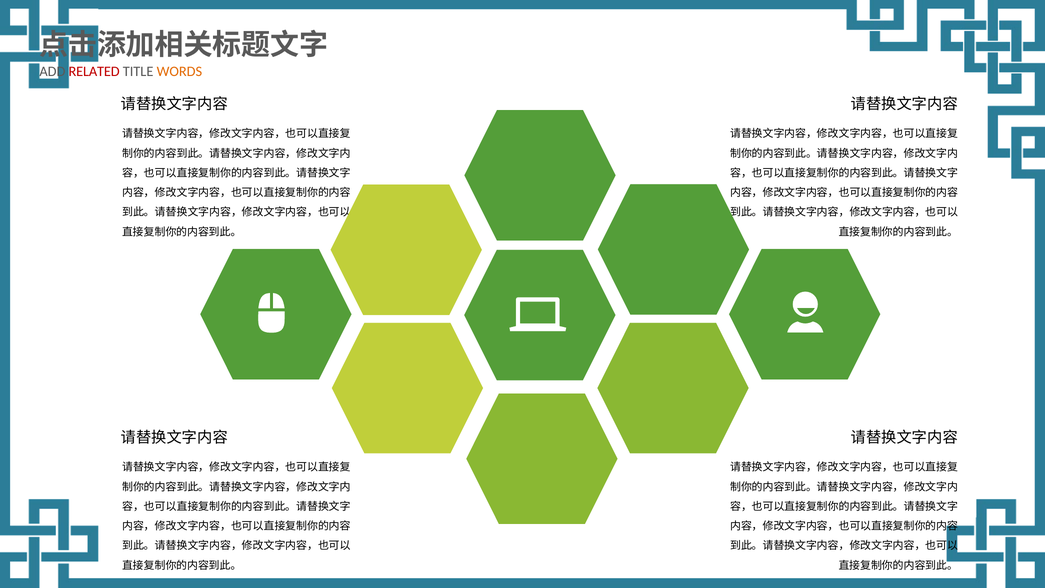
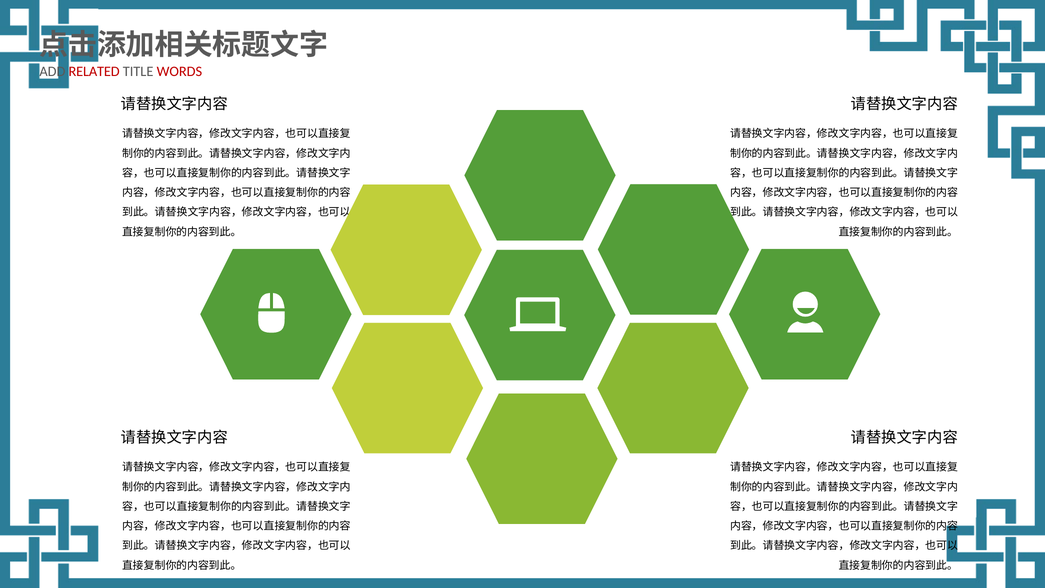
WORDS colour: orange -> red
